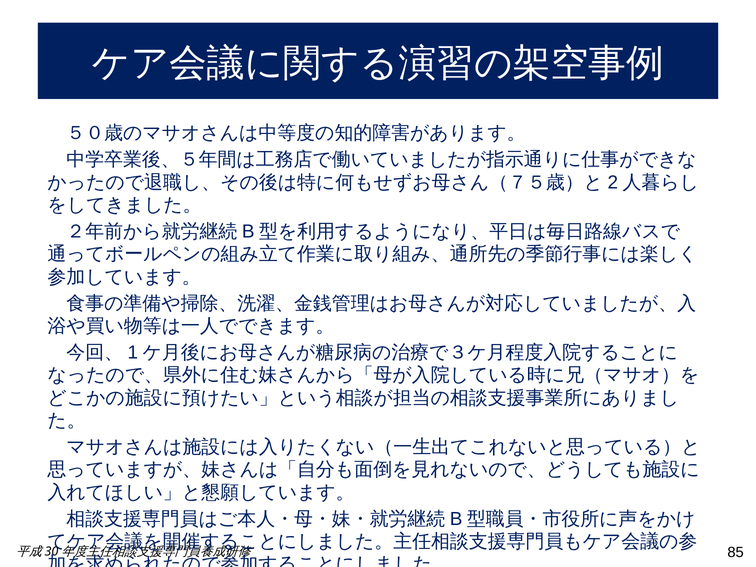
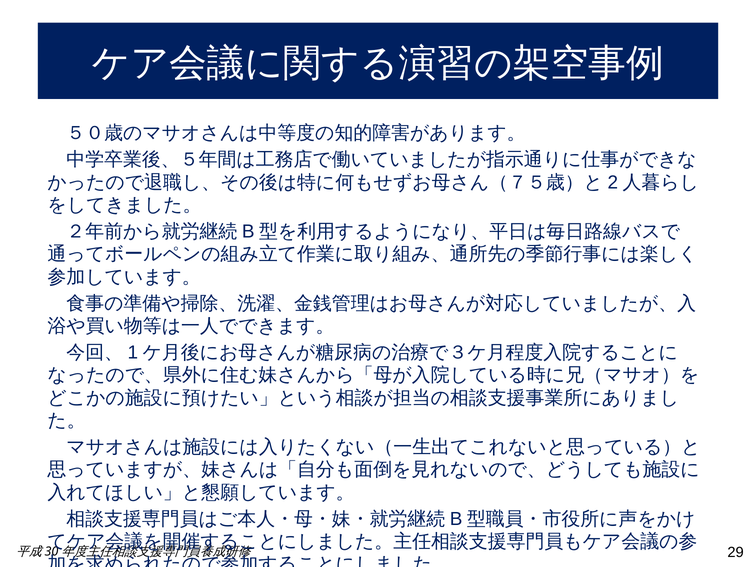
85: 85 -> 29
